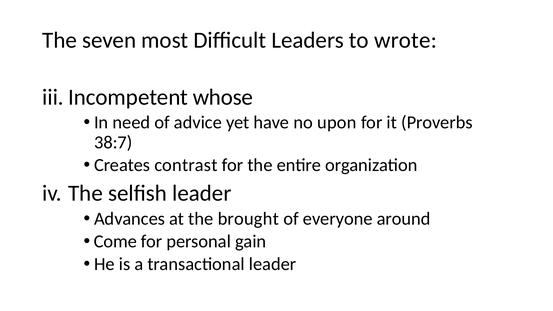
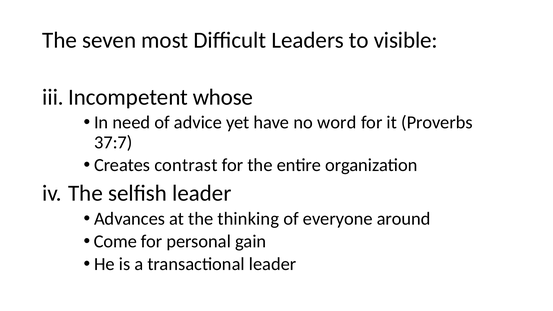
wrote: wrote -> visible
upon: upon -> word
38:7: 38:7 -> 37:7
brought: brought -> thinking
